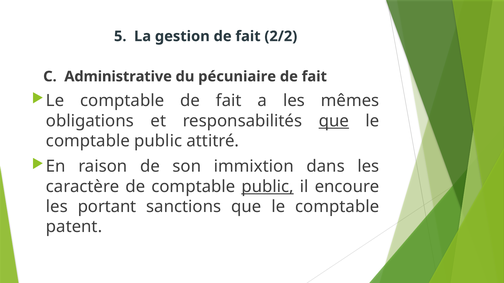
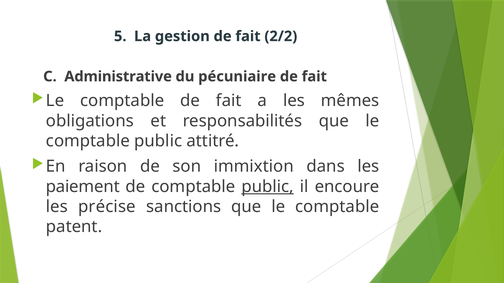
que at (334, 121) underline: present -> none
caractère: caractère -> paiement
portant: portant -> précise
